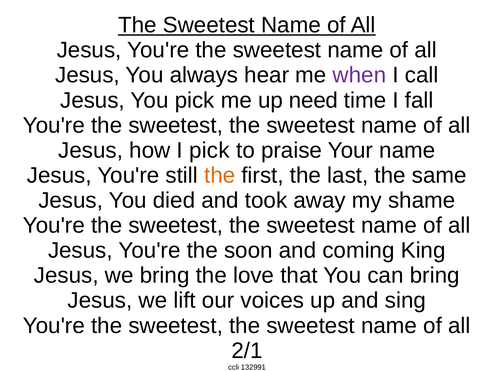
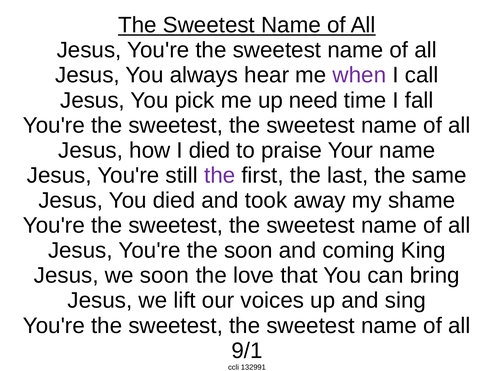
I pick: pick -> died
the at (220, 175) colour: orange -> purple
we bring: bring -> soon
2/1: 2/1 -> 9/1
